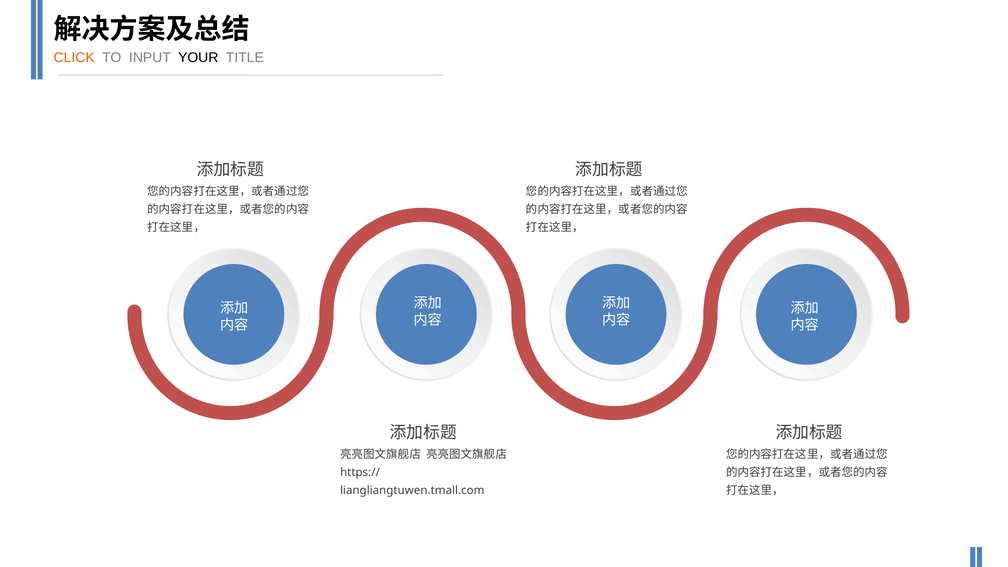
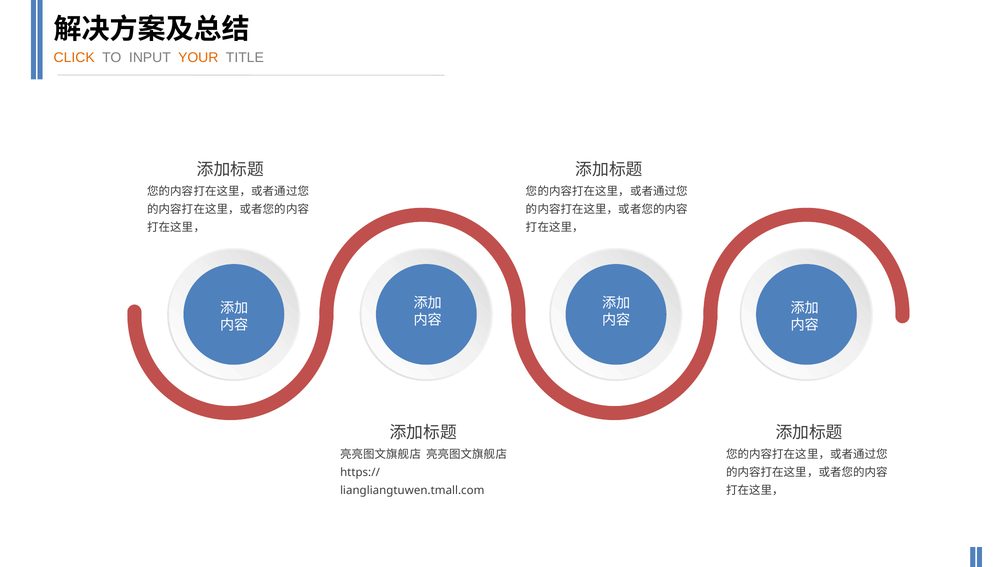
YOUR colour: black -> orange
